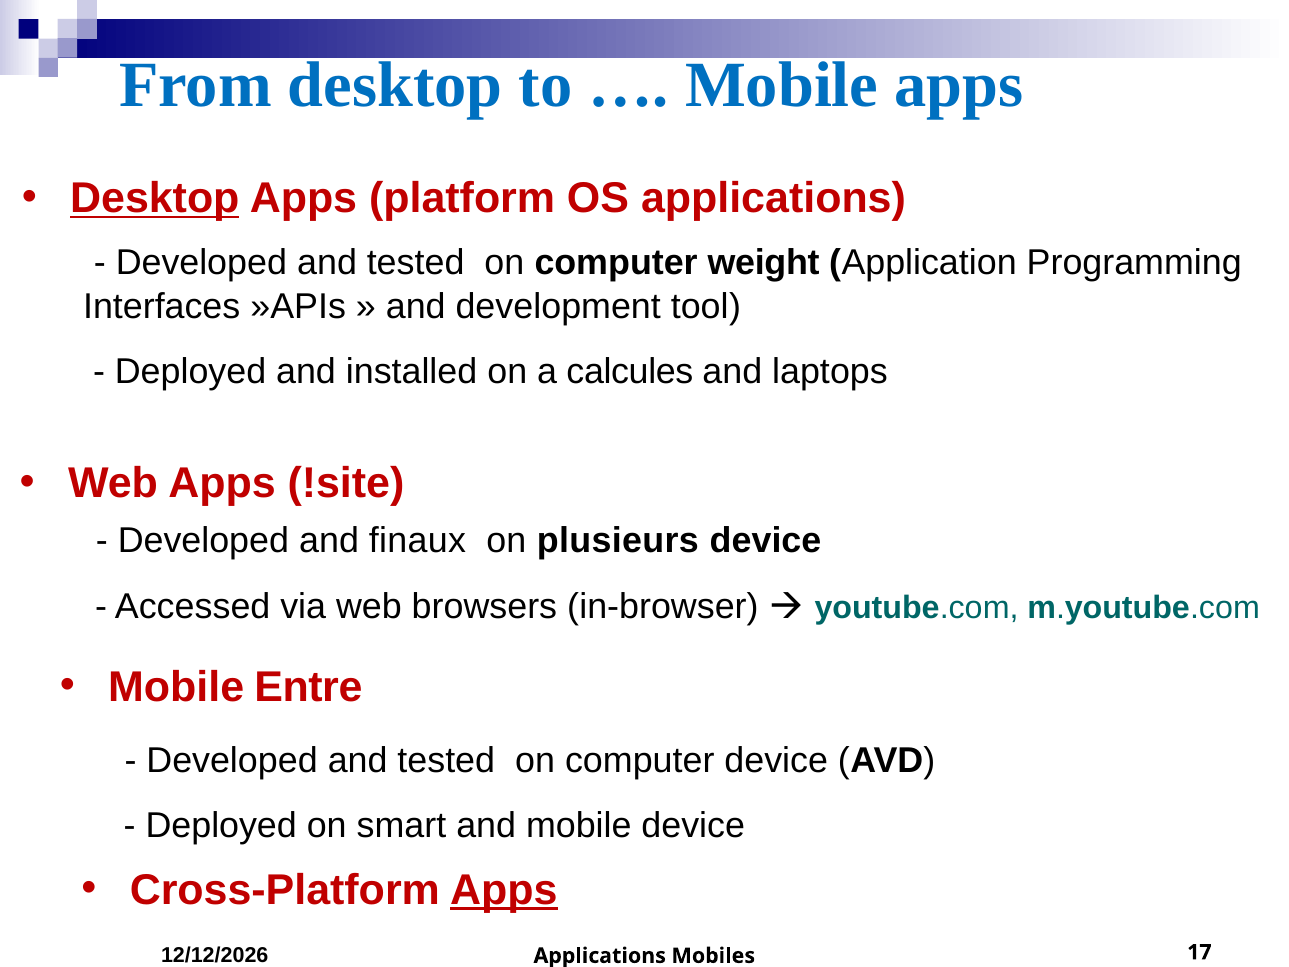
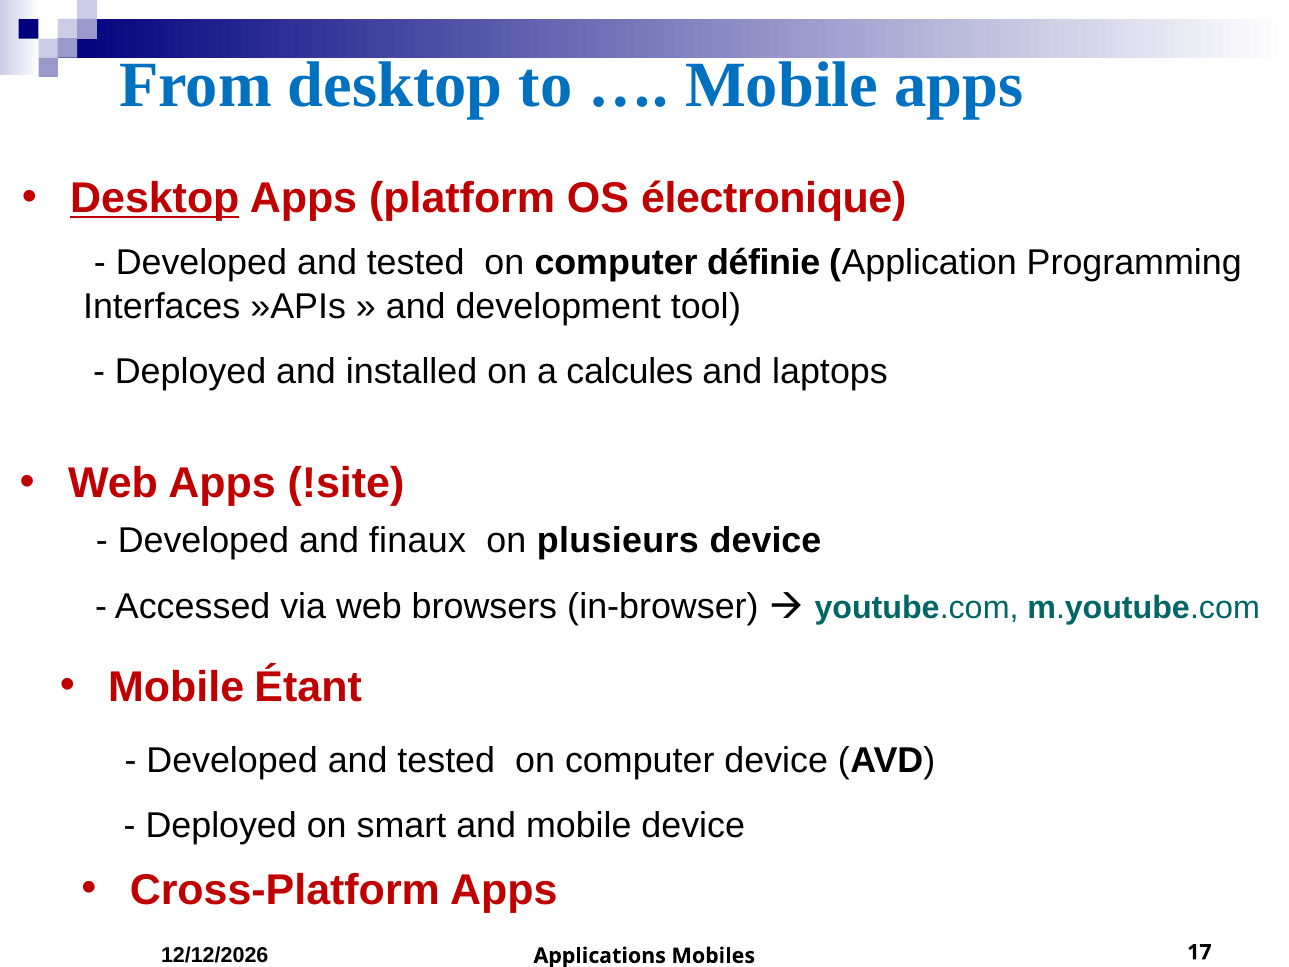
OS applications: applications -> électronique
weight: weight -> définie
Entre: Entre -> Étant
Apps at (504, 890) underline: present -> none
